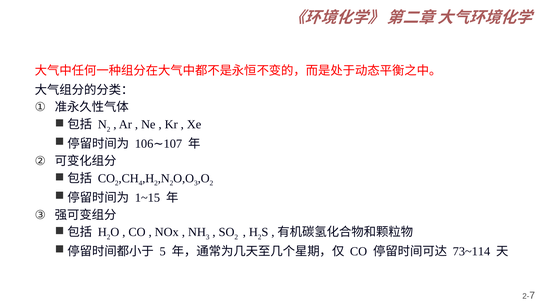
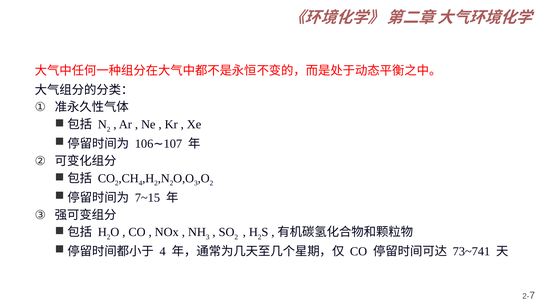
1~15: 1~15 -> 7~15
5 at (163, 252): 5 -> 4
73~114: 73~114 -> 73~741
